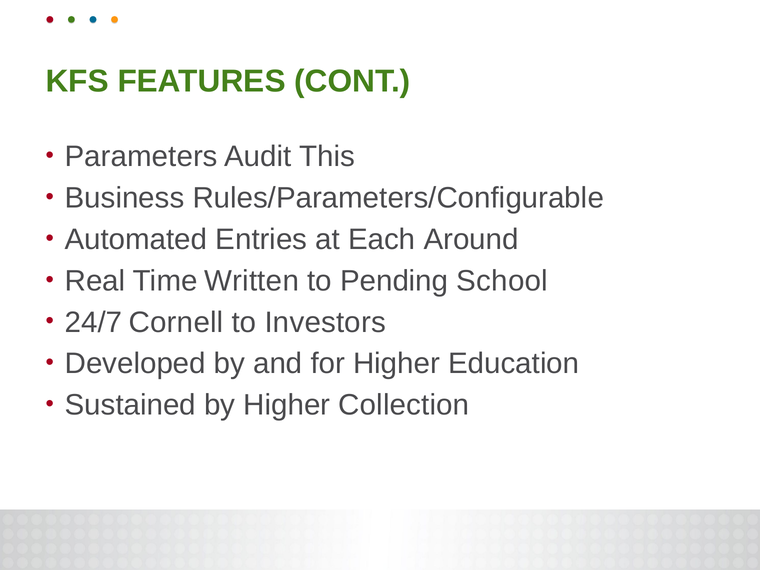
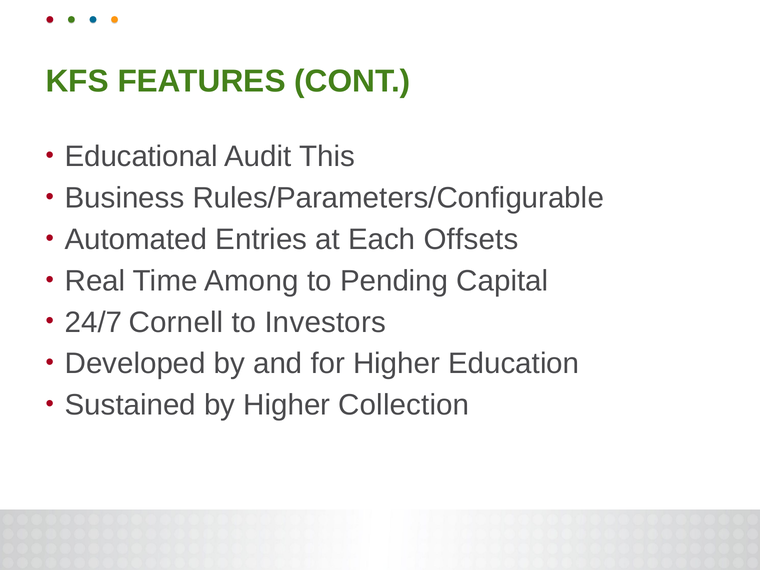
Parameters: Parameters -> Educational
Around: Around -> Offsets
Written: Written -> Among
School: School -> Capital
